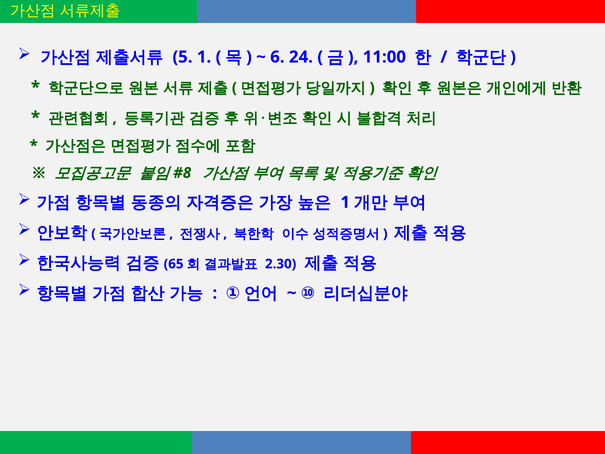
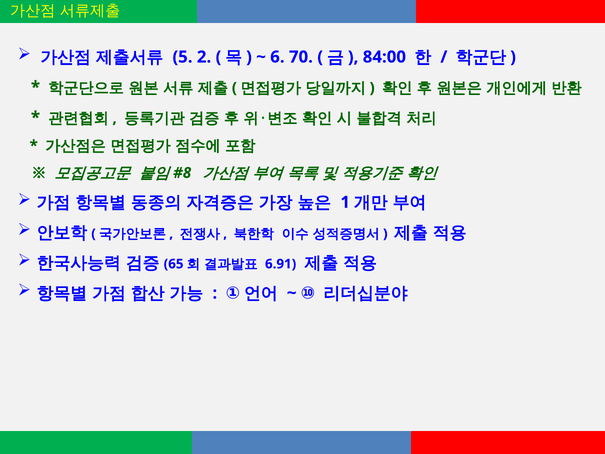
5 1: 1 -> 2
24: 24 -> 70
11:00: 11:00 -> 84:00
2.30: 2.30 -> 6.91
